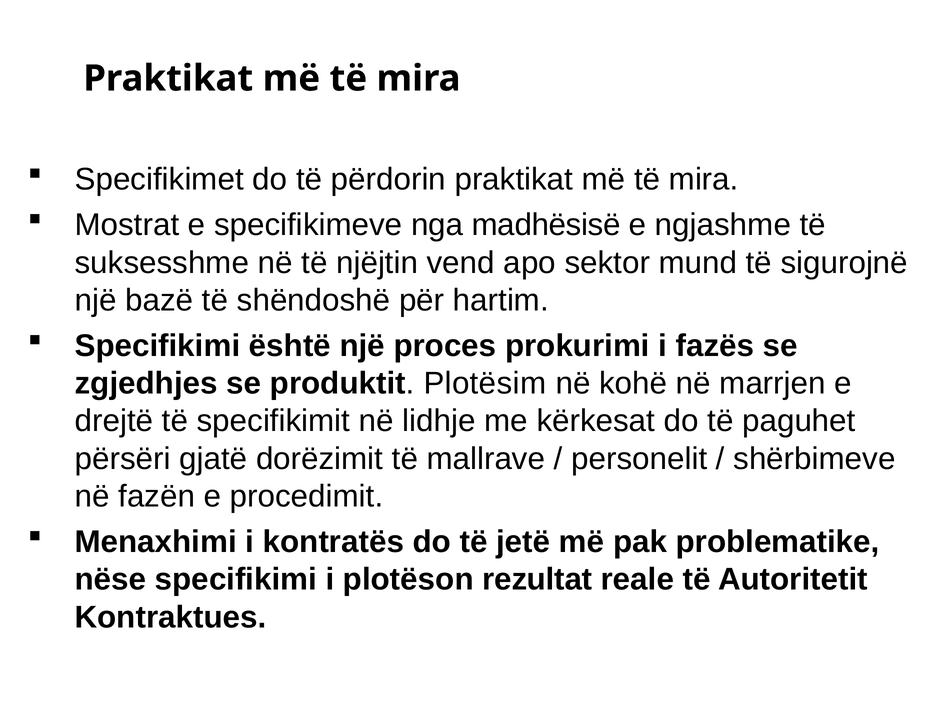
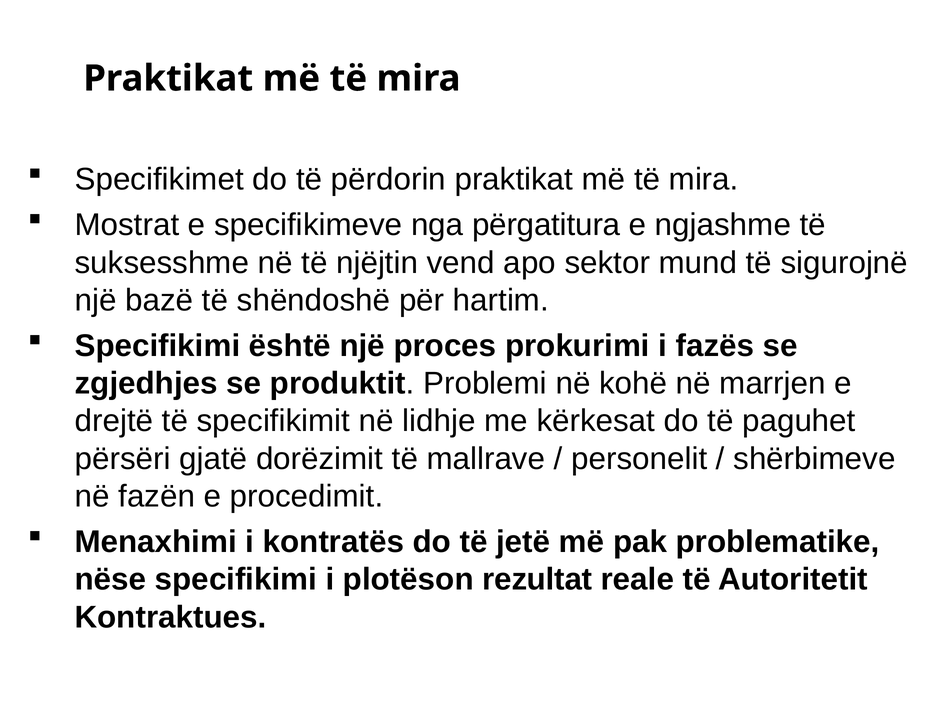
madhësisë: madhësisë -> përgatitura
Plotësim: Plotësim -> Problemi
